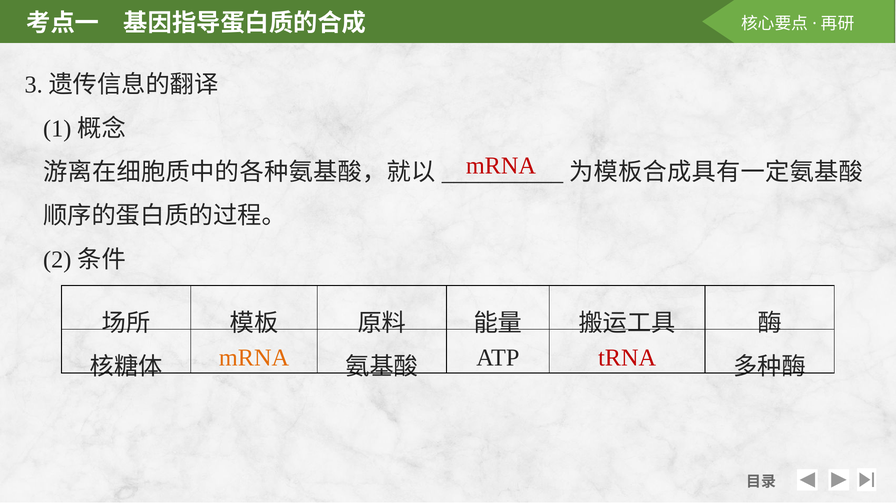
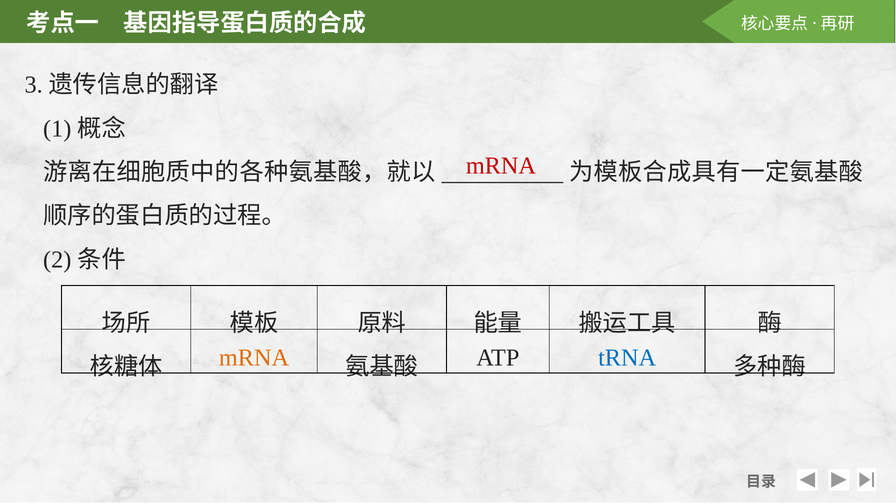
tRNA colour: red -> blue
